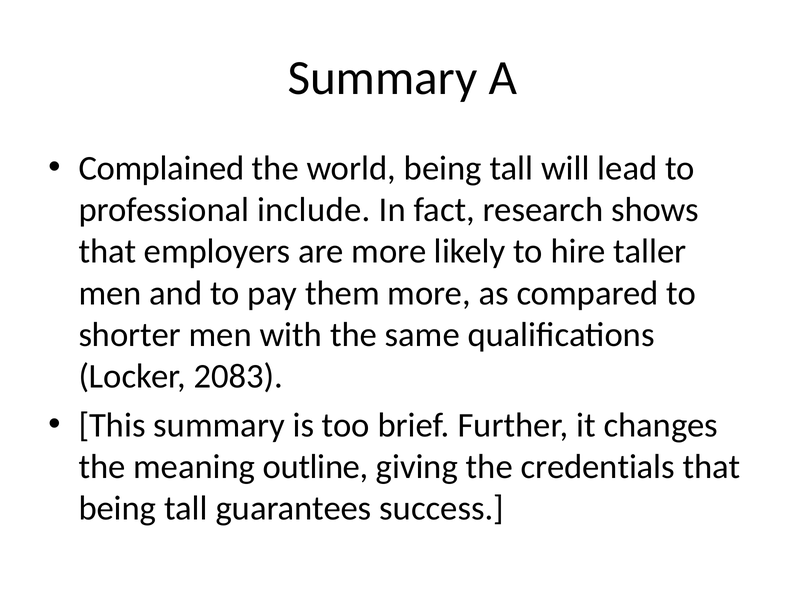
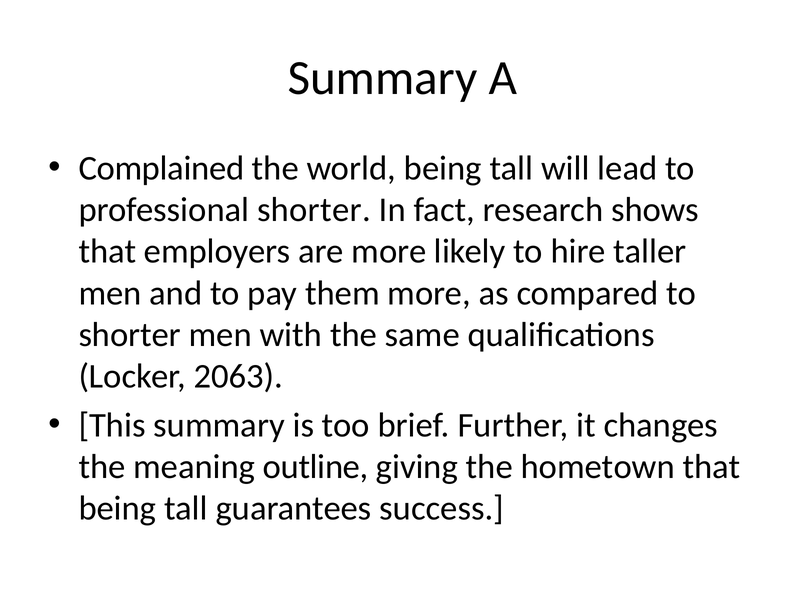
professional include: include -> shorter
2083: 2083 -> 2063
credentials: credentials -> hometown
